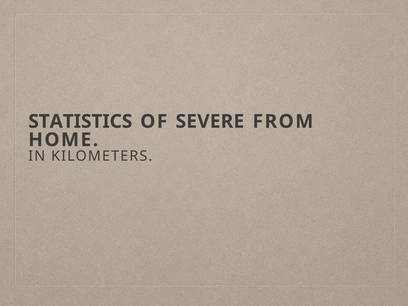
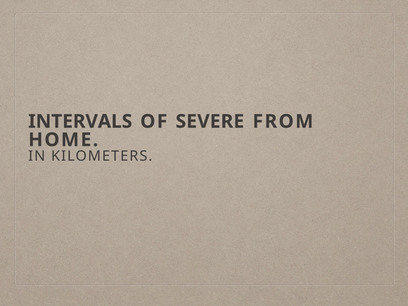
STATISTICS: STATISTICS -> INTERVALS
